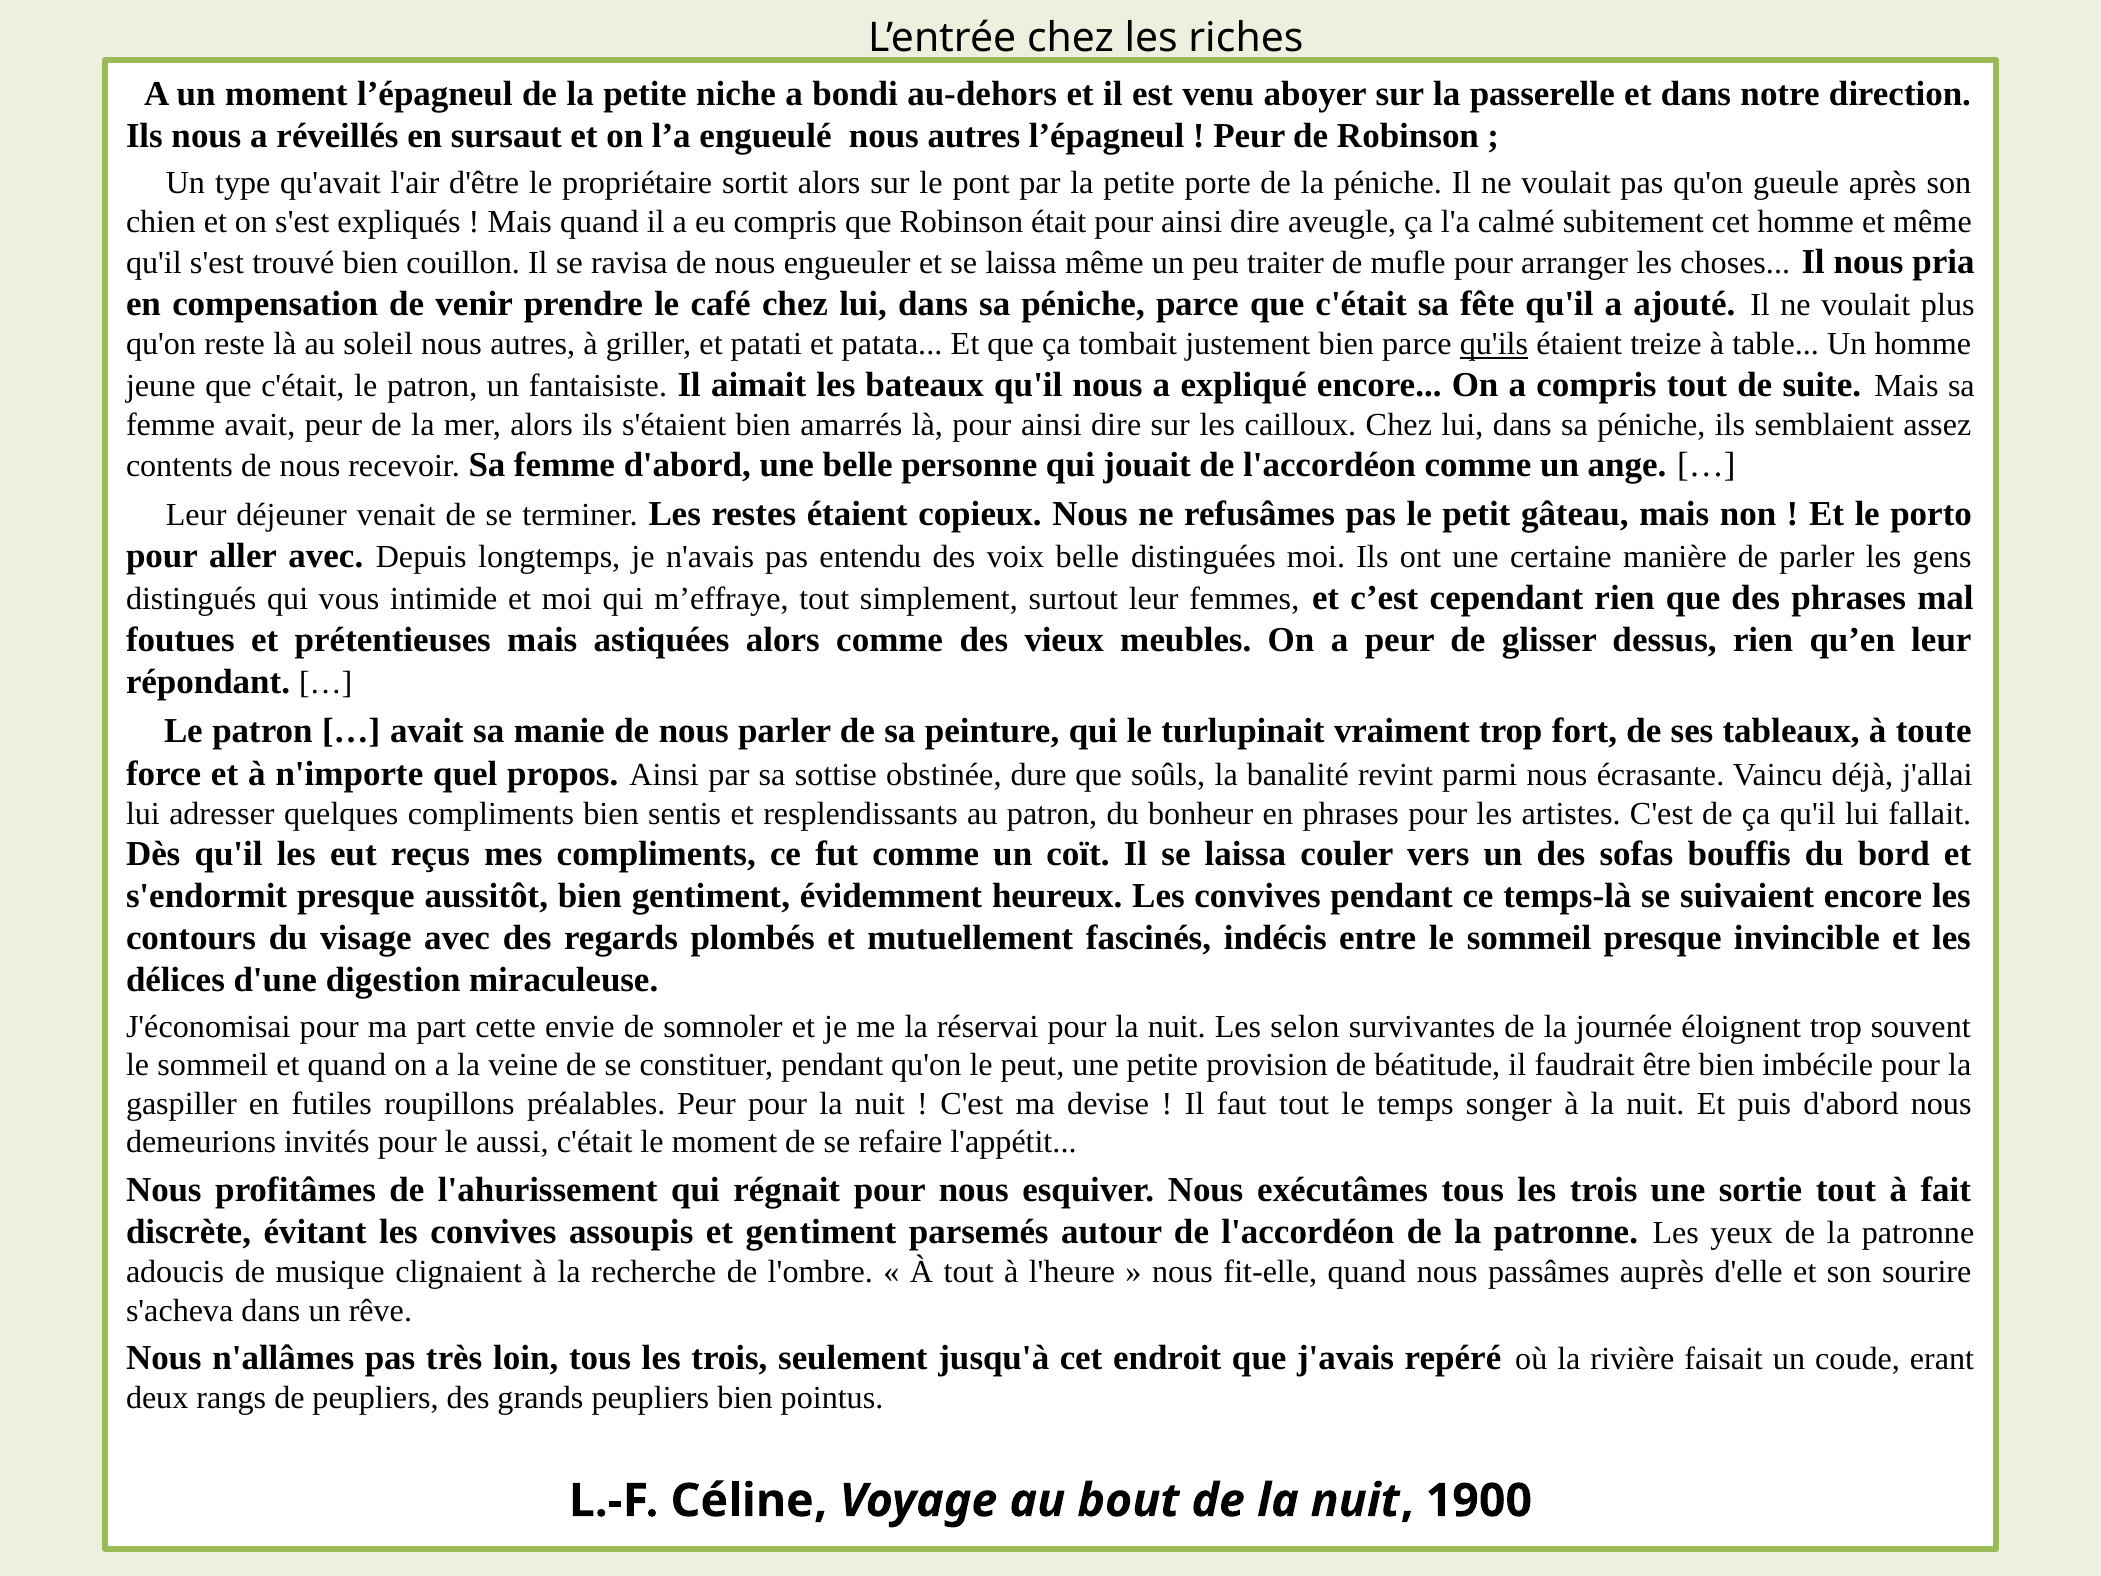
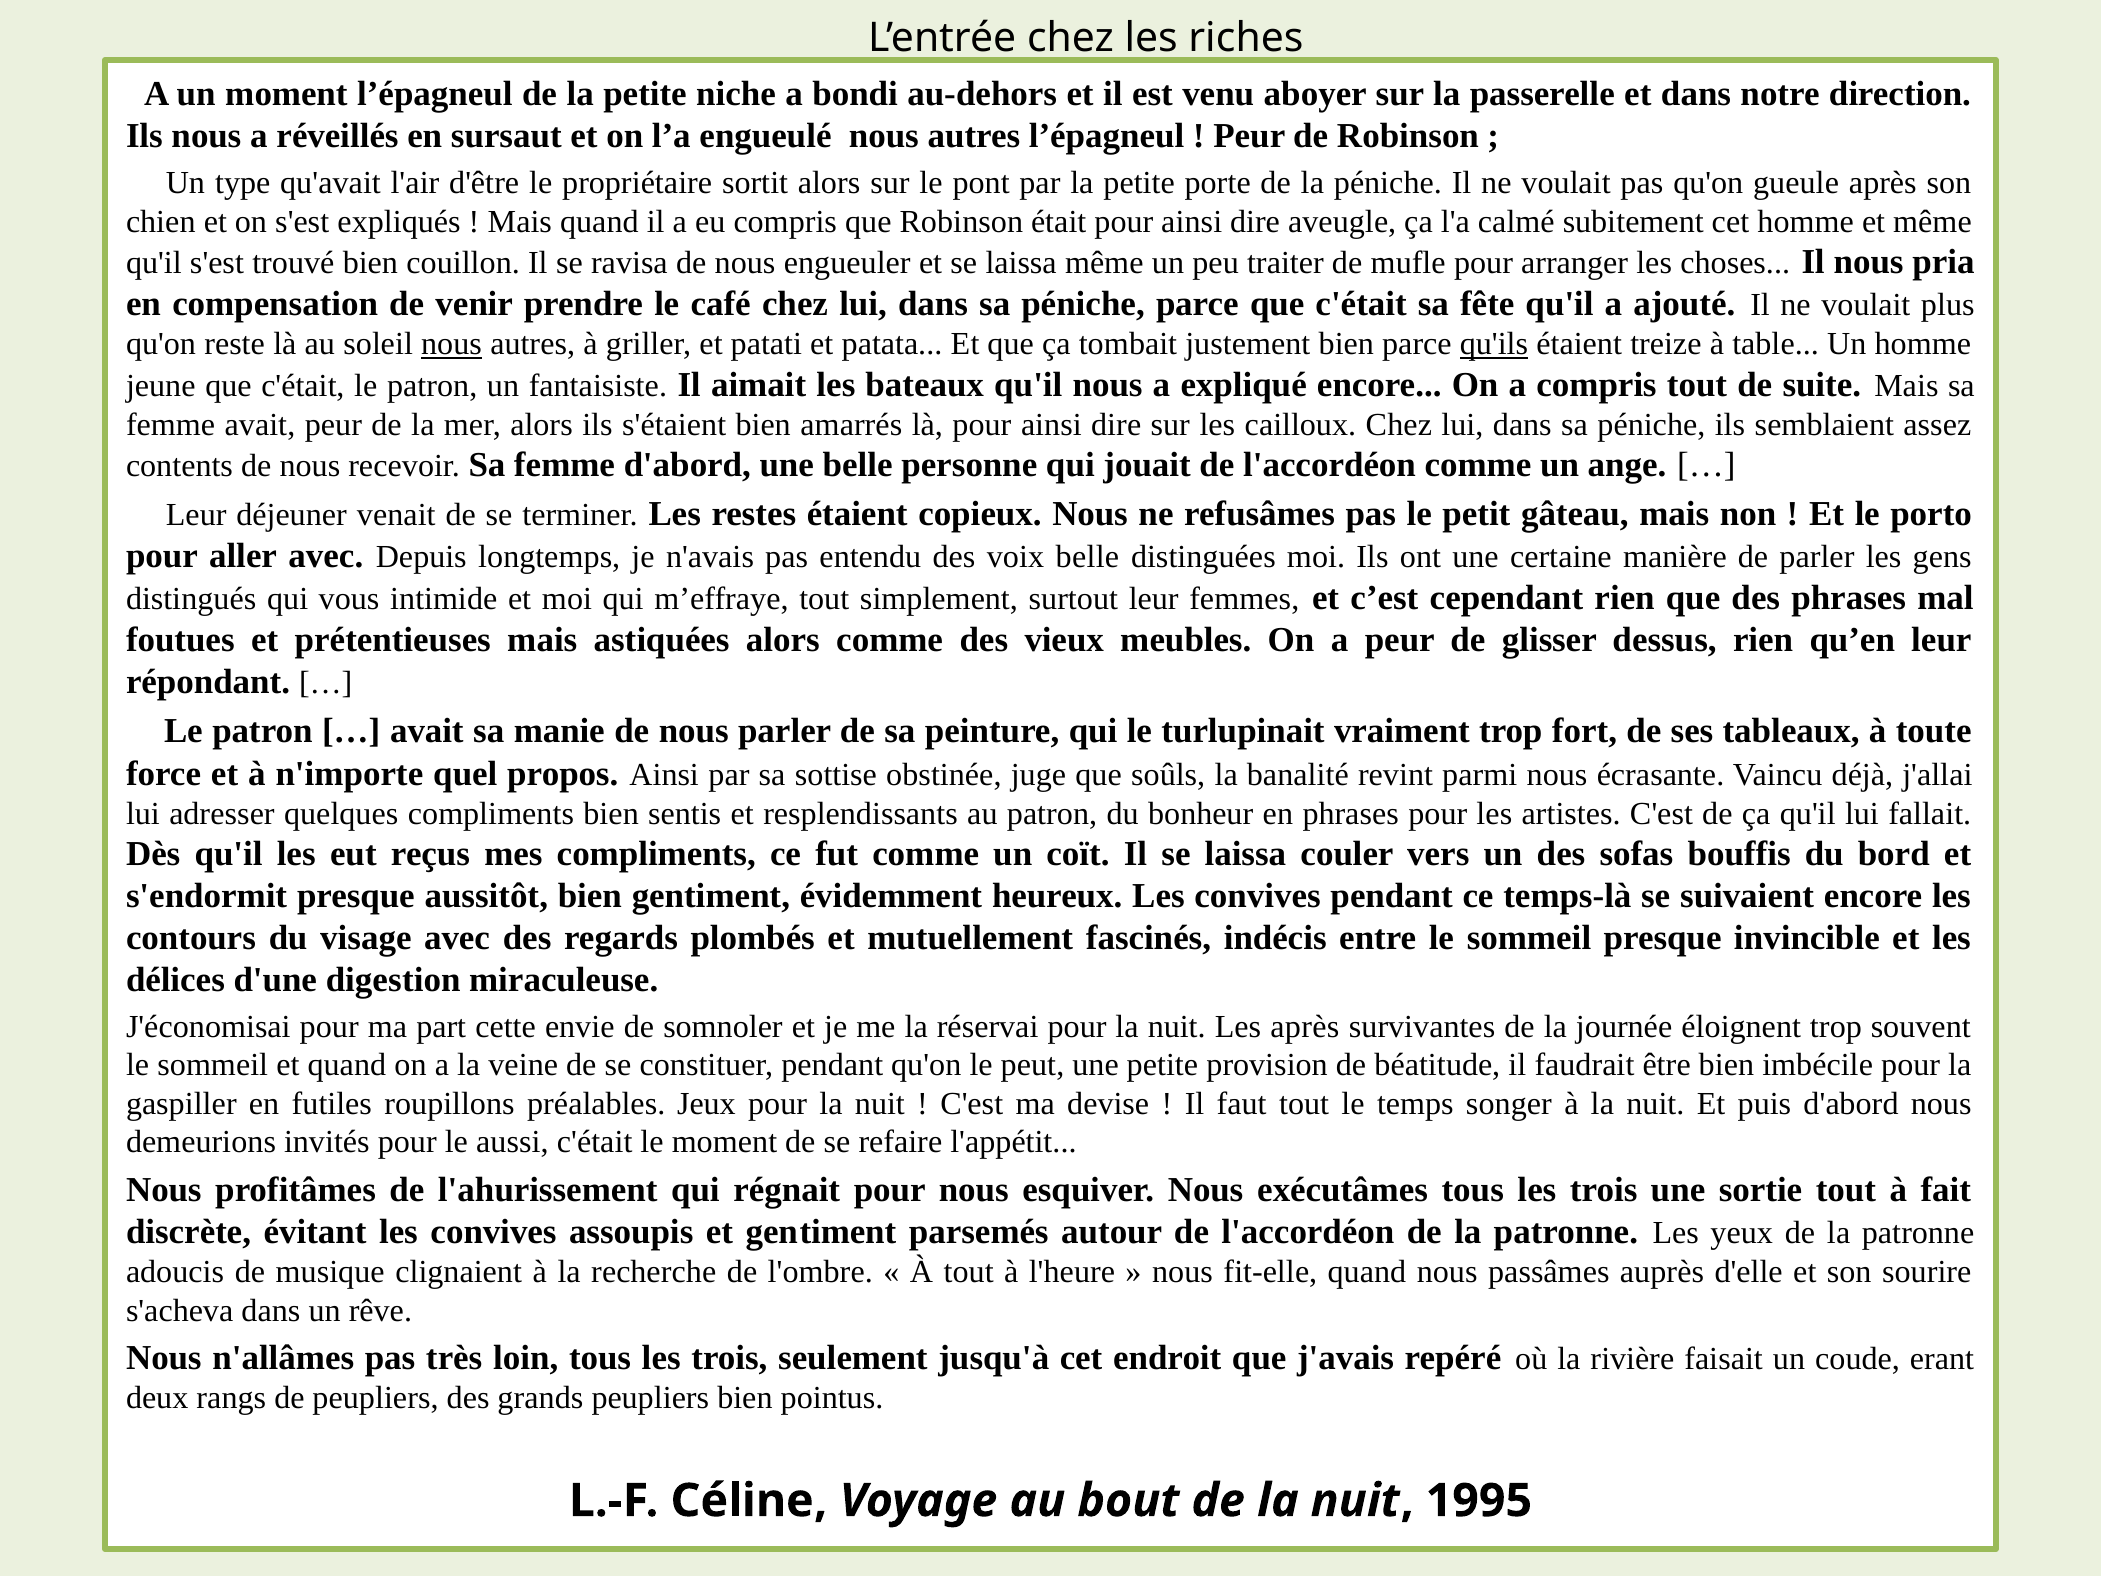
nous at (452, 344) underline: none -> present
dure: dure -> juge
Les selon: selon -> après
préalables Peur: Peur -> Jeux
1900: 1900 -> 1995
